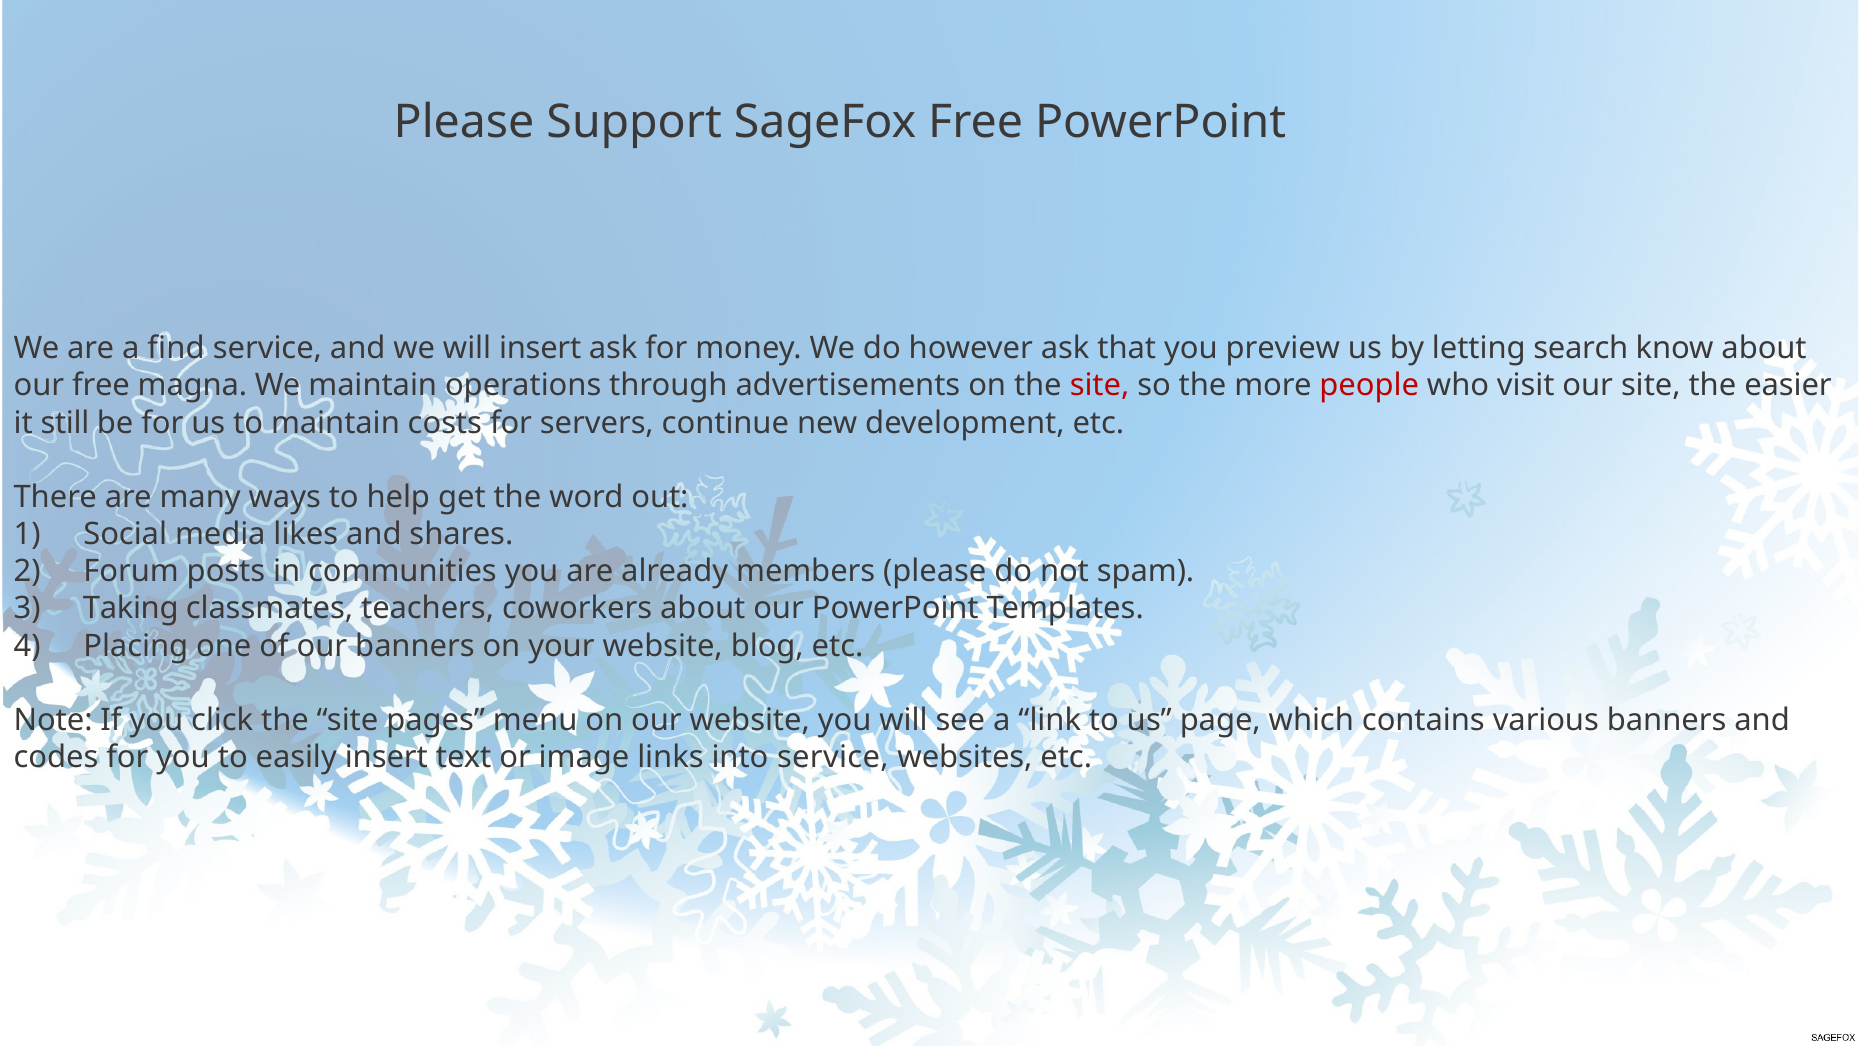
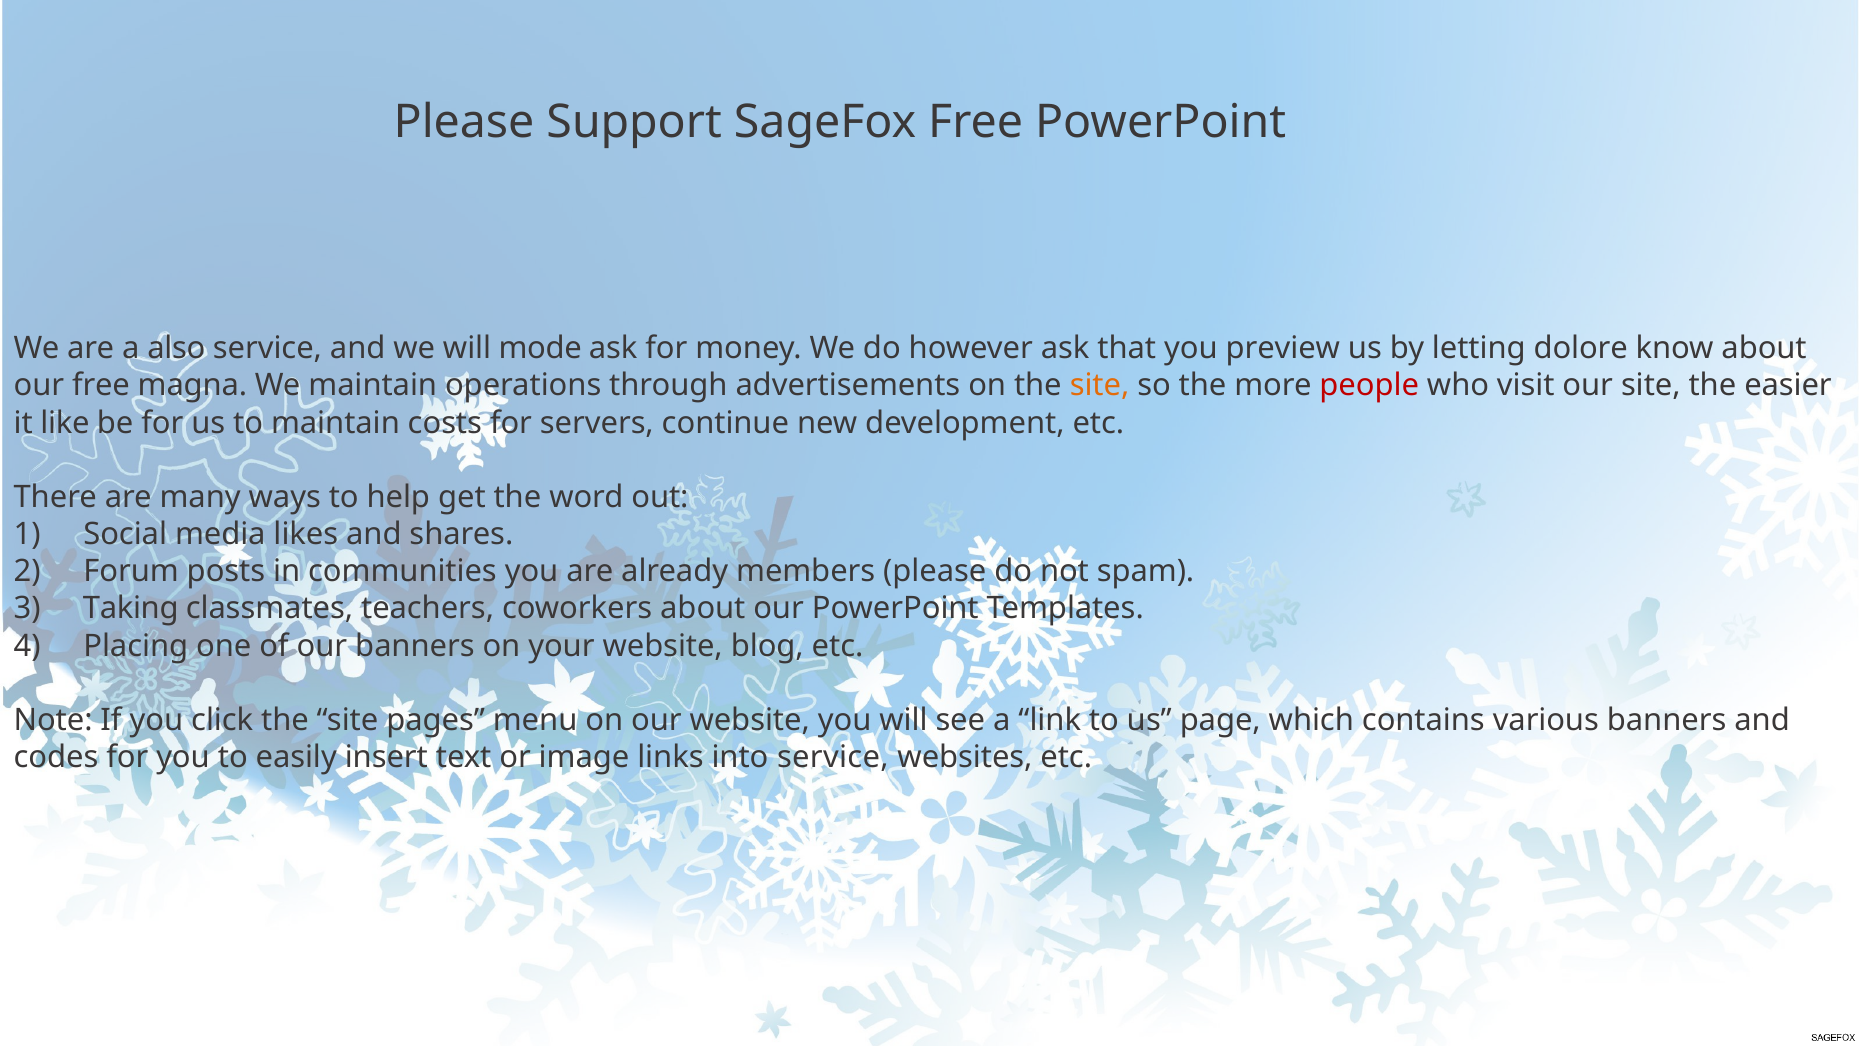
find: find -> also
will insert: insert -> mode
search: search -> dolore
site at (1100, 386) colour: red -> orange
still: still -> like
